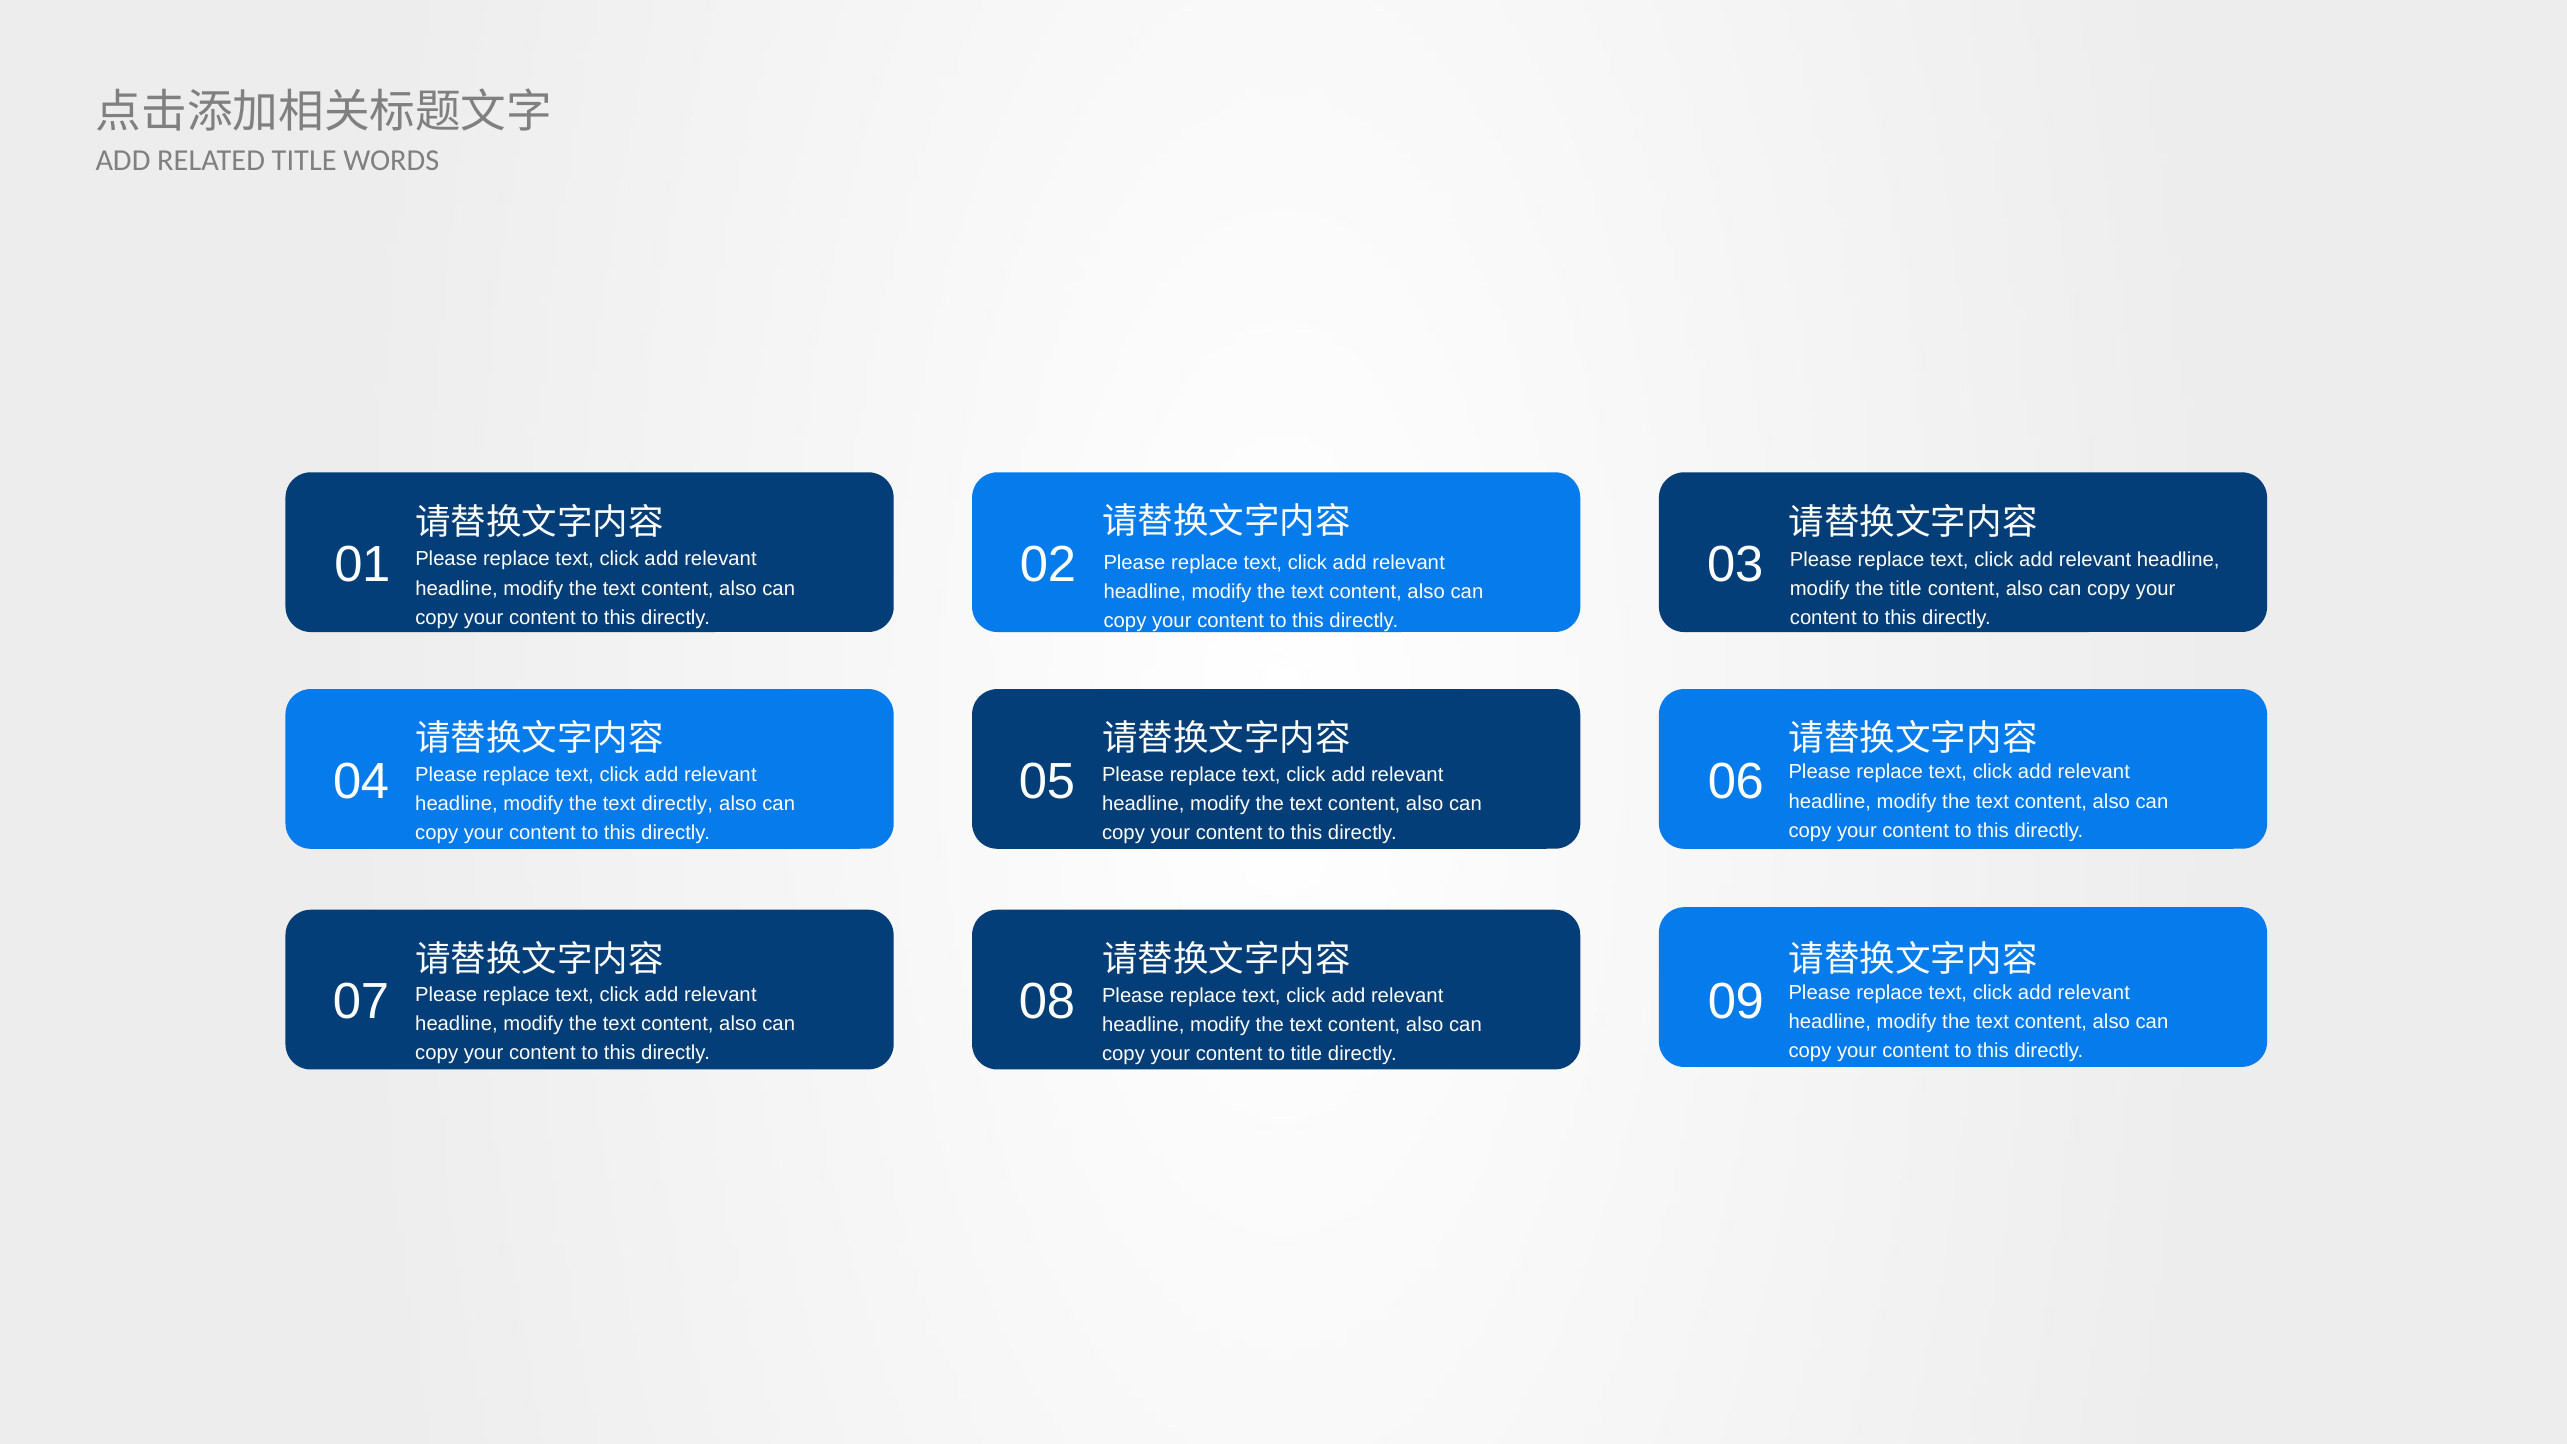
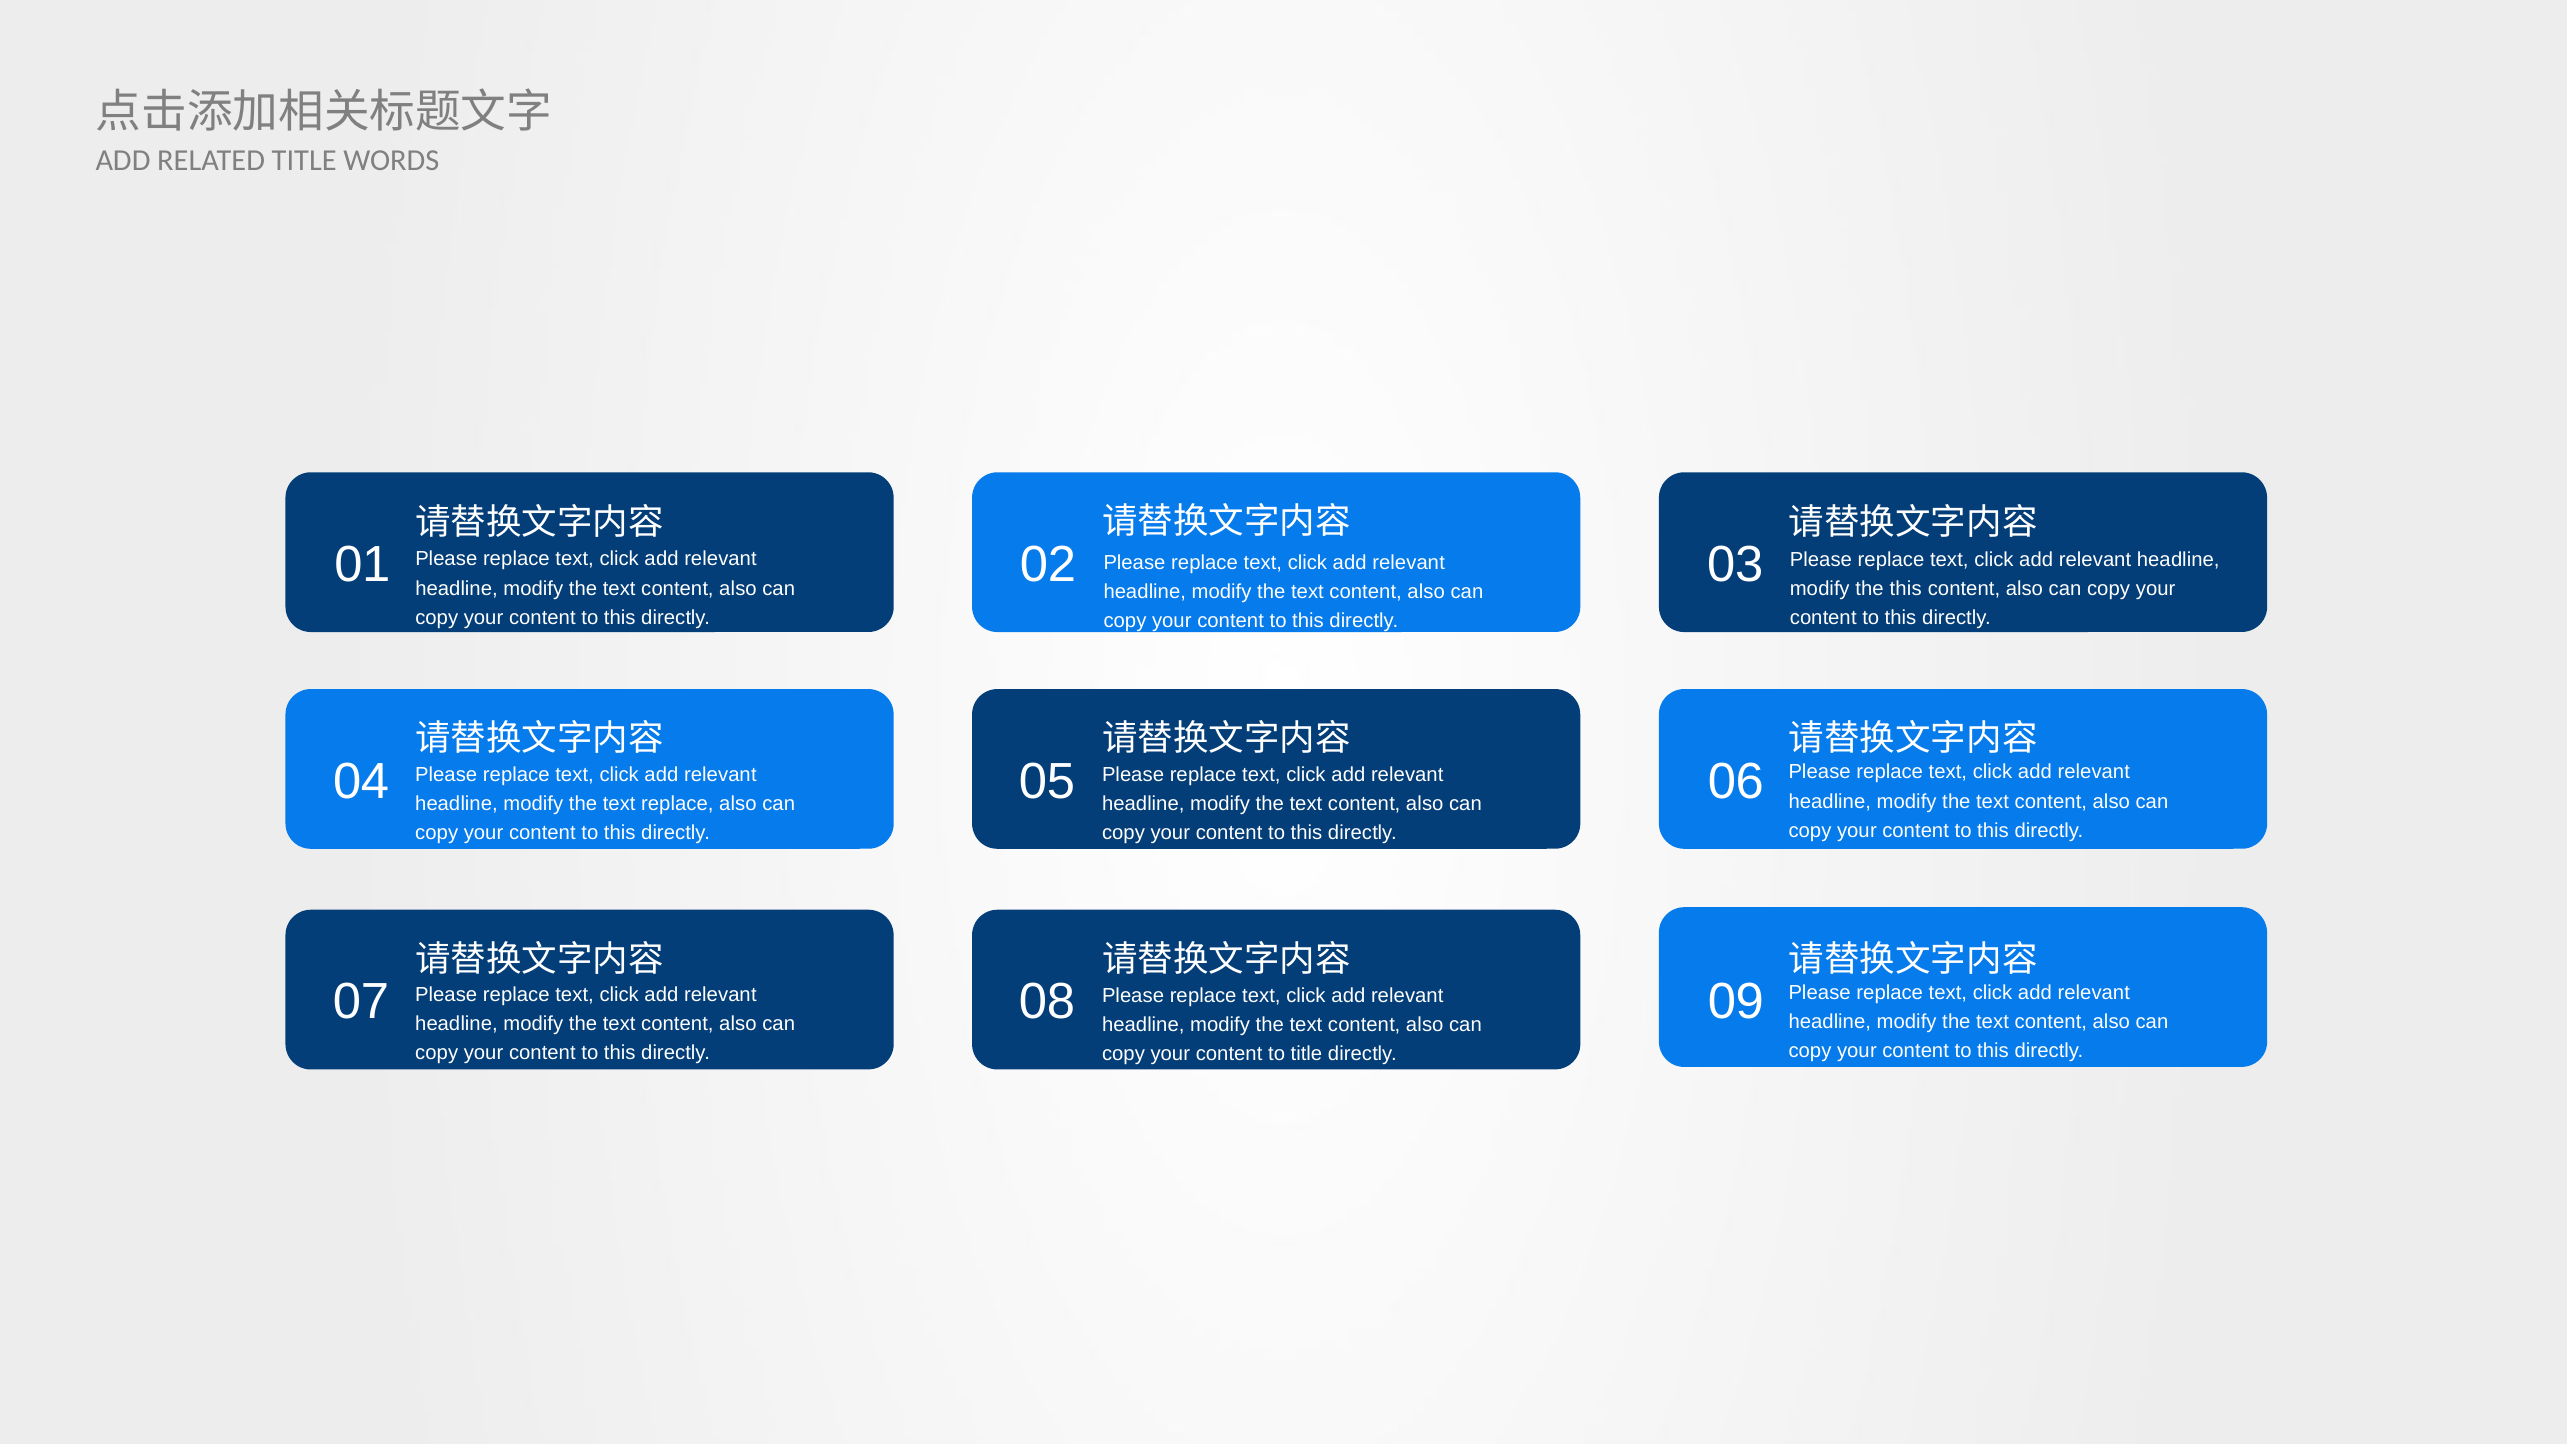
the title: title -> this
text directly: directly -> replace
